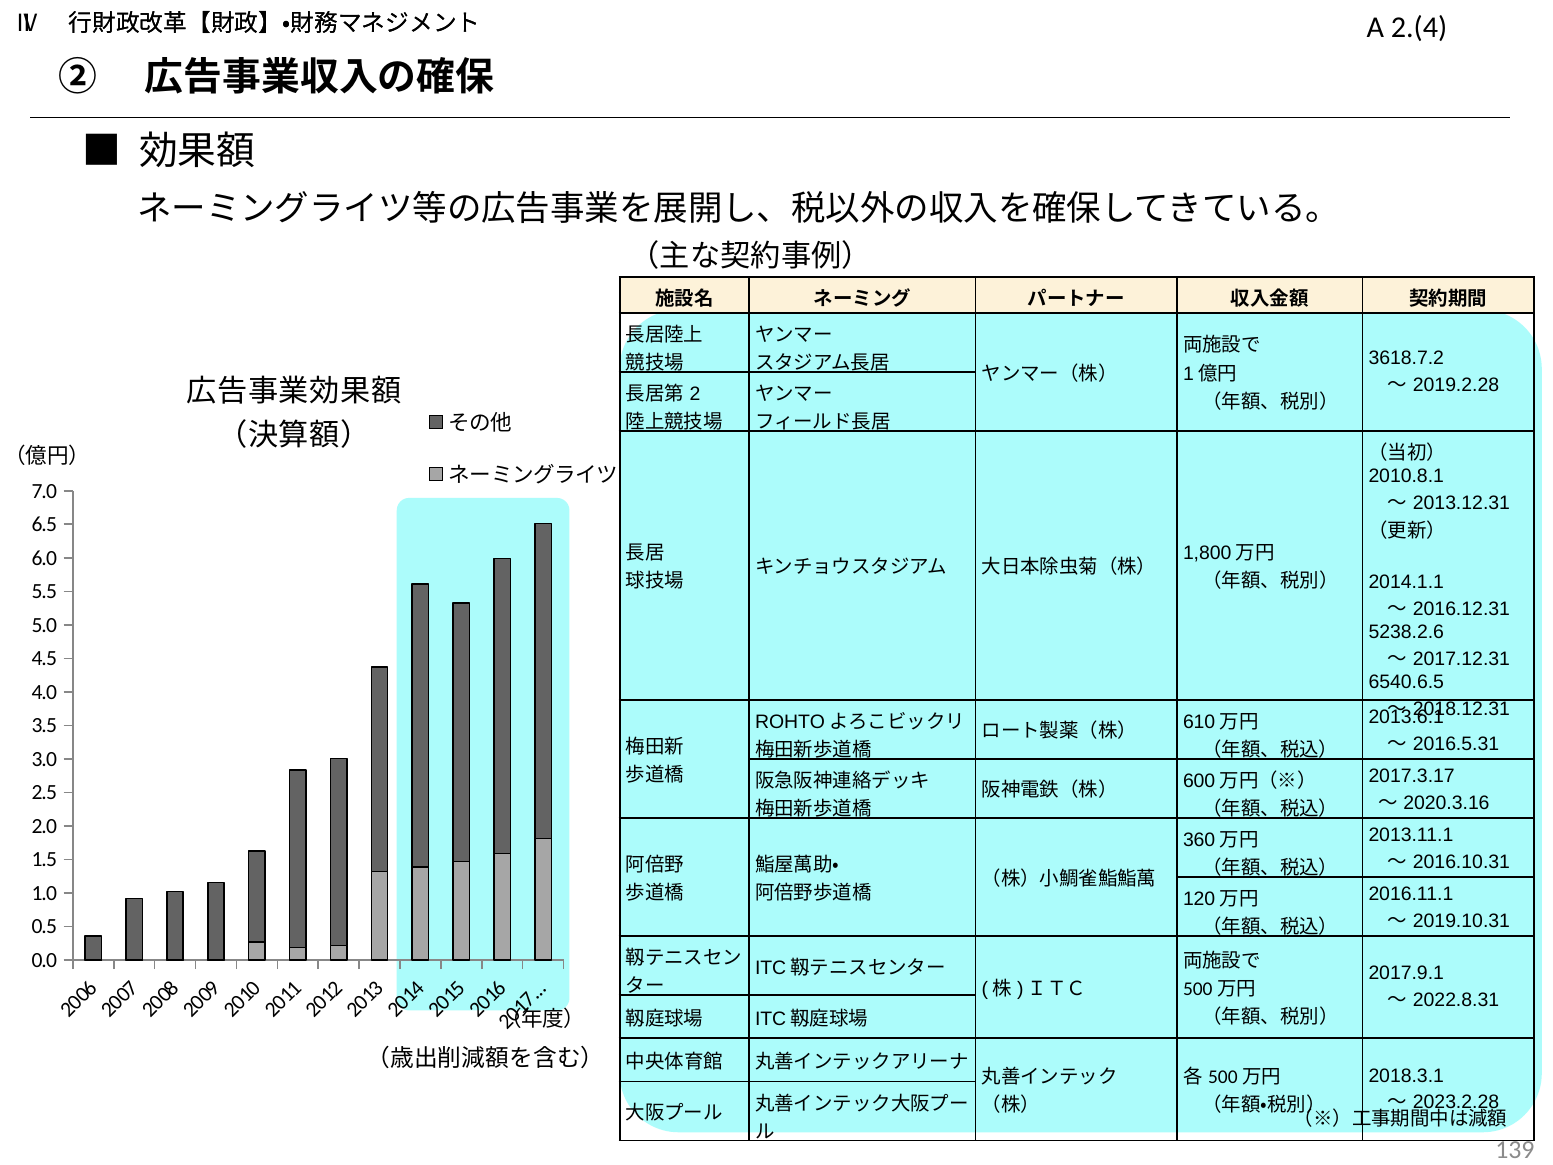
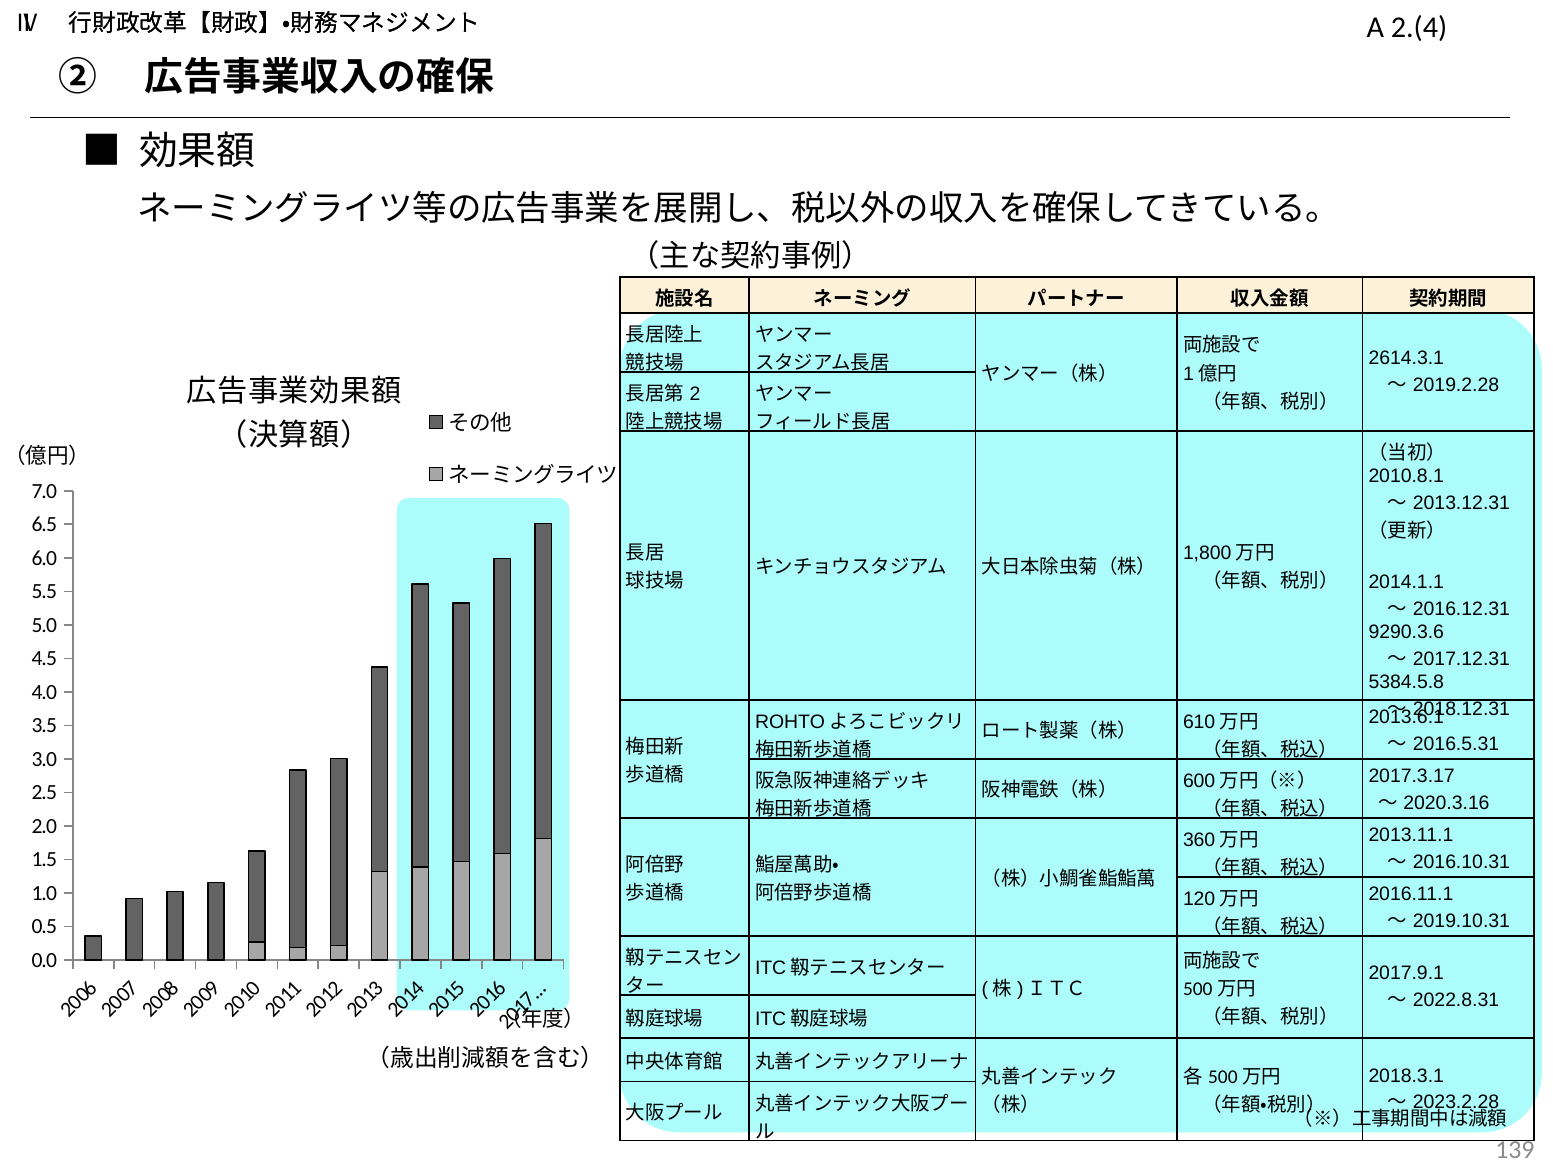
3618.7.2: 3618.7.2 -> 2614.3.1
5238.2.6: 5238.2.6 -> 9290.3.6
6540.6.5: 6540.6.5 -> 5384.5.8
